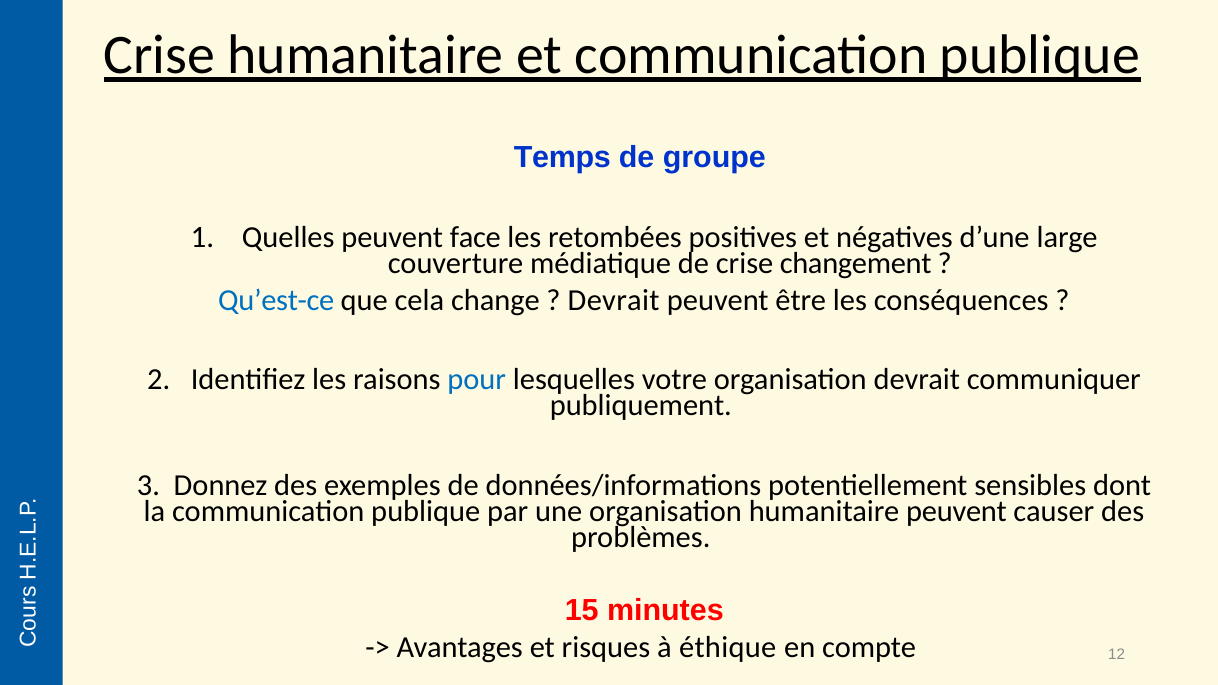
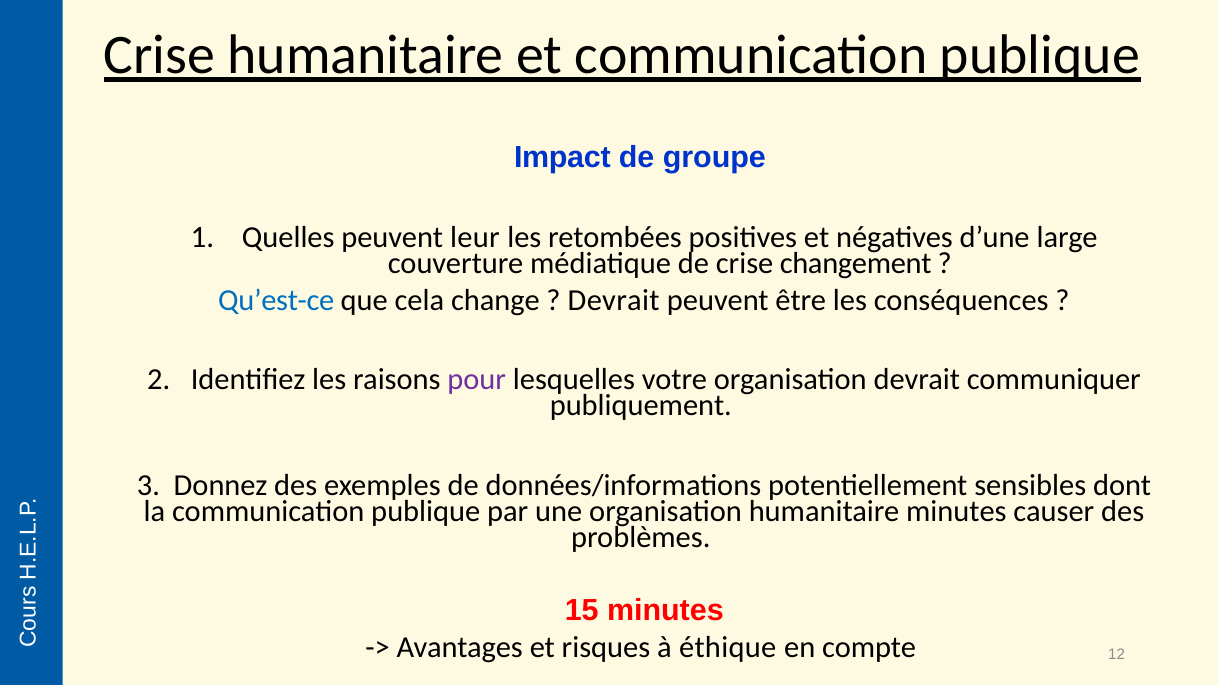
Temps: Temps -> Impact
face: face -> leur
pour colour: blue -> purple
humanitaire peuvent: peuvent -> minutes
